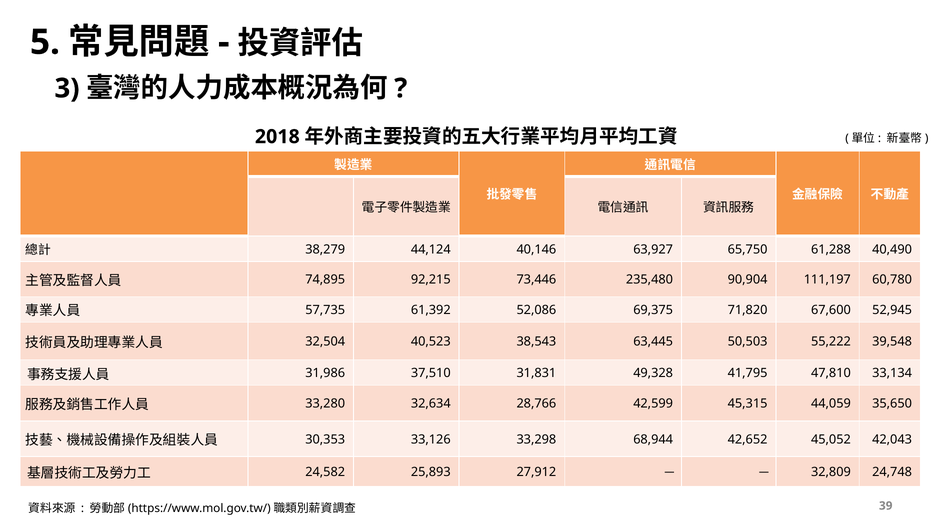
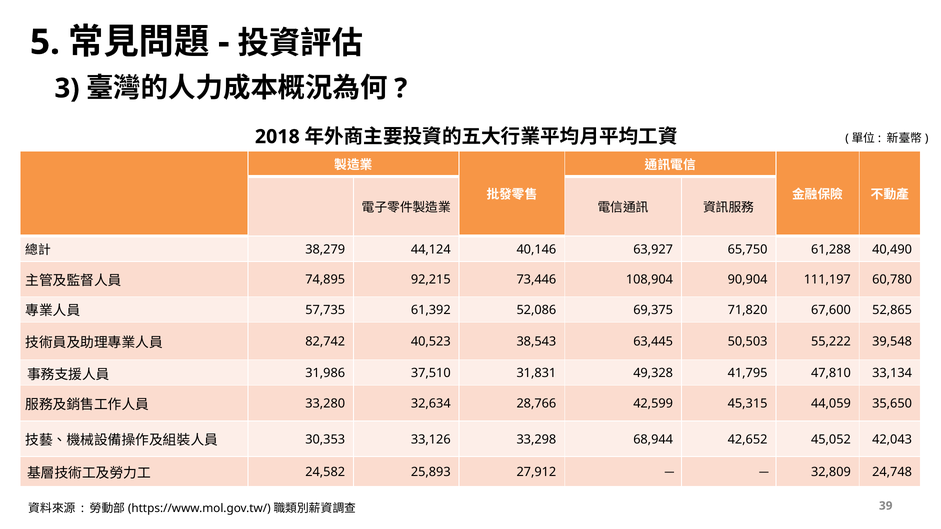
235,480: 235,480 -> 108,904
52,945: 52,945 -> 52,865
32,504: 32,504 -> 82,742
